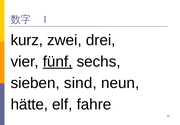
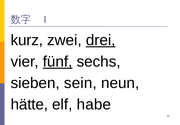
drei underline: none -> present
sind: sind -> sein
fahre: fahre -> habe
